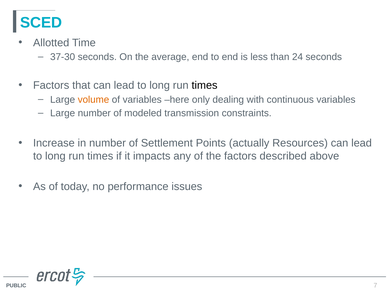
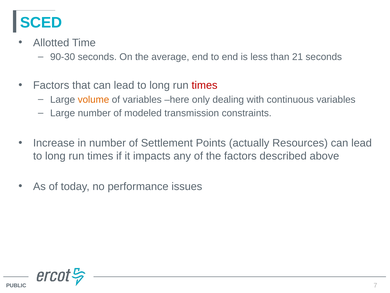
37-30: 37-30 -> 90-30
24: 24 -> 21
times at (205, 85) colour: black -> red
